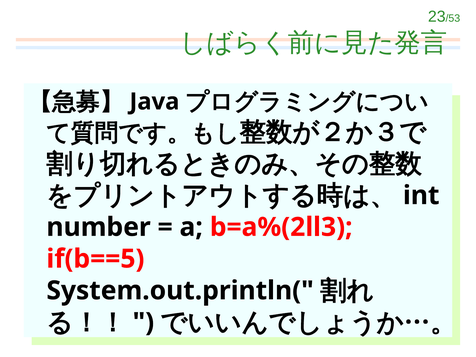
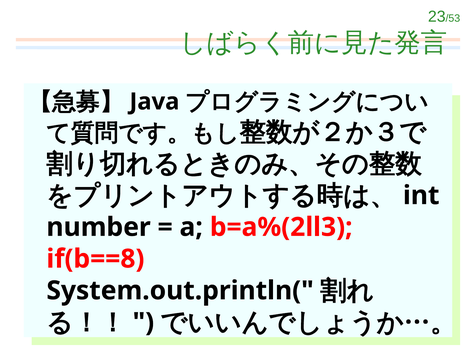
if(b==5: if(b==5 -> if(b==8
